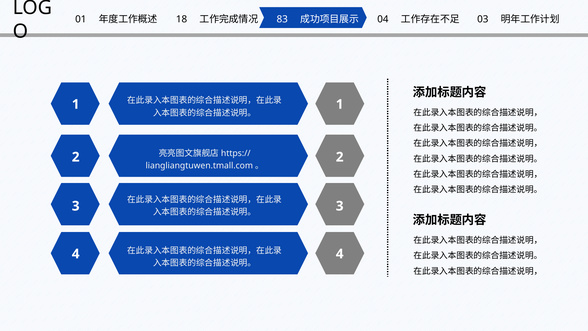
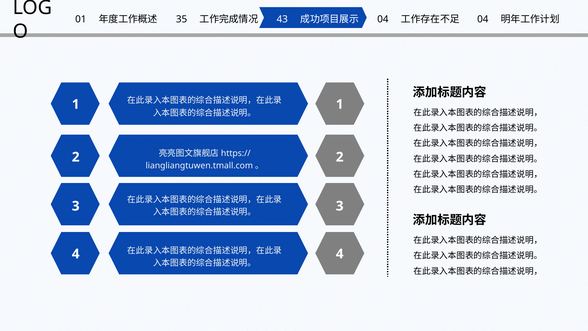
18: 18 -> 35
83: 83 -> 43
03 at (483, 19): 03 -> 04
